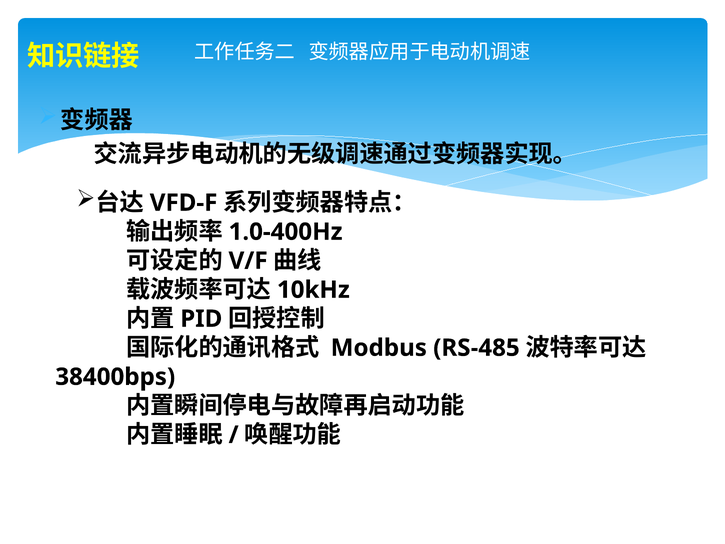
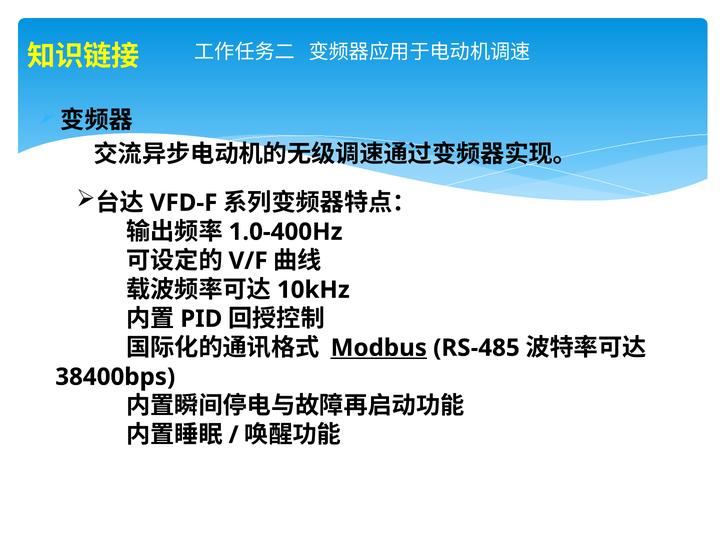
Modbus underline: none -> present
